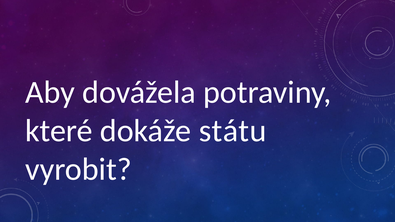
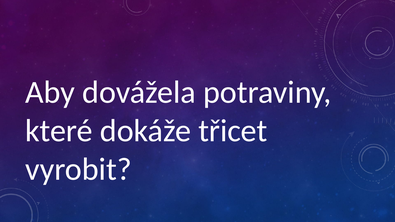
státu: státu -> třicet
